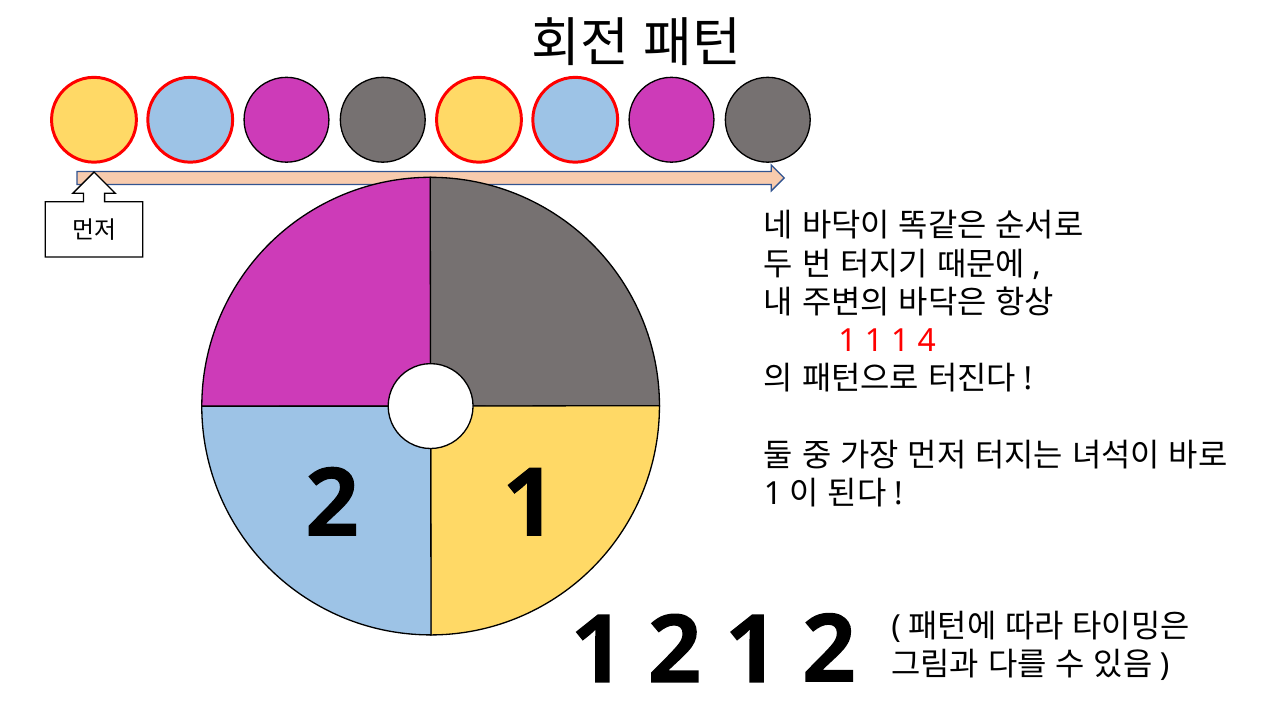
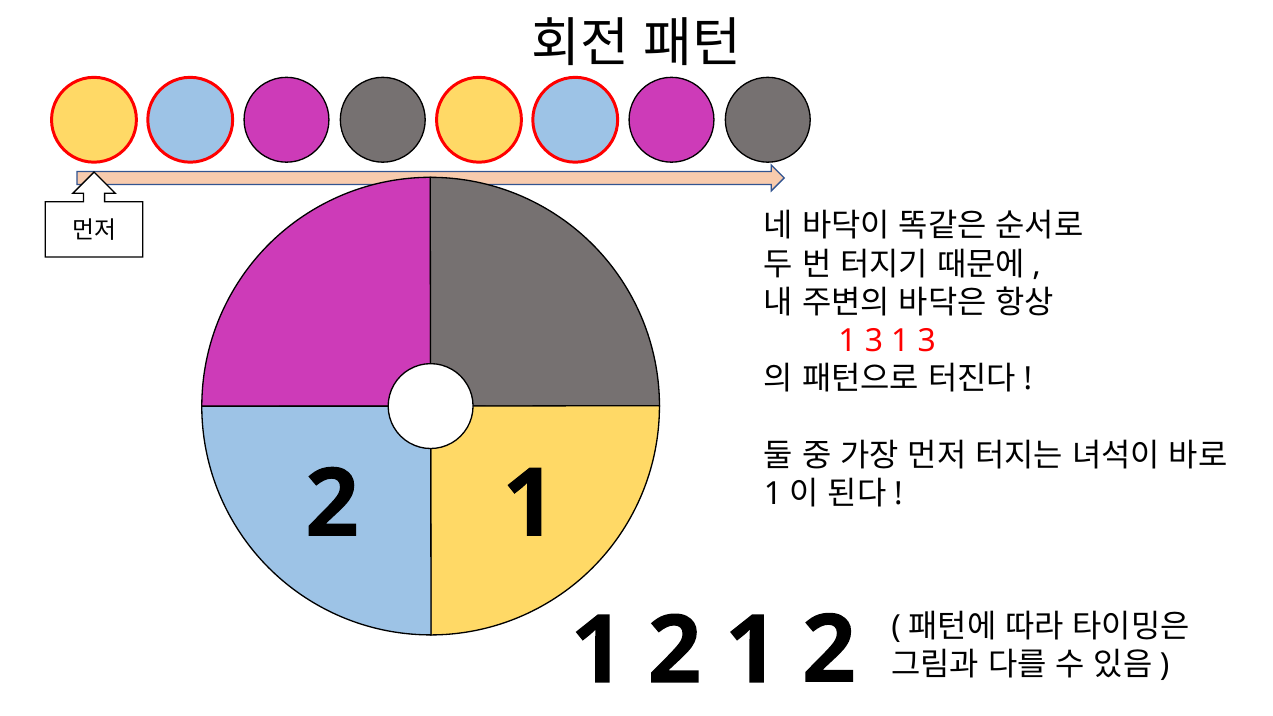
1 at (874, 341): 1 -> 3
4 at (927, 341): 4 -> 3
